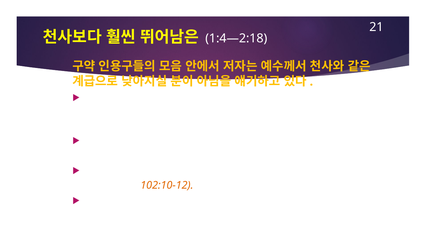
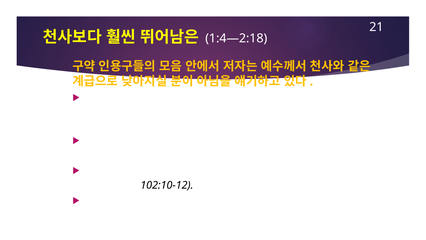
102:10-12 colour: orange -> black
